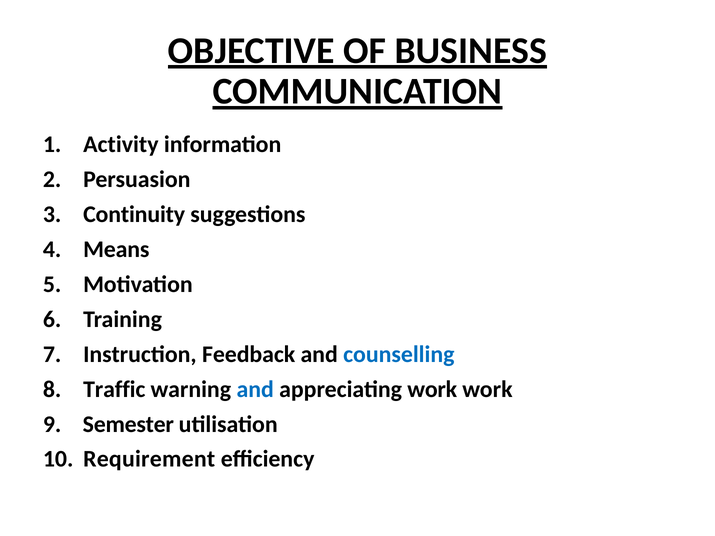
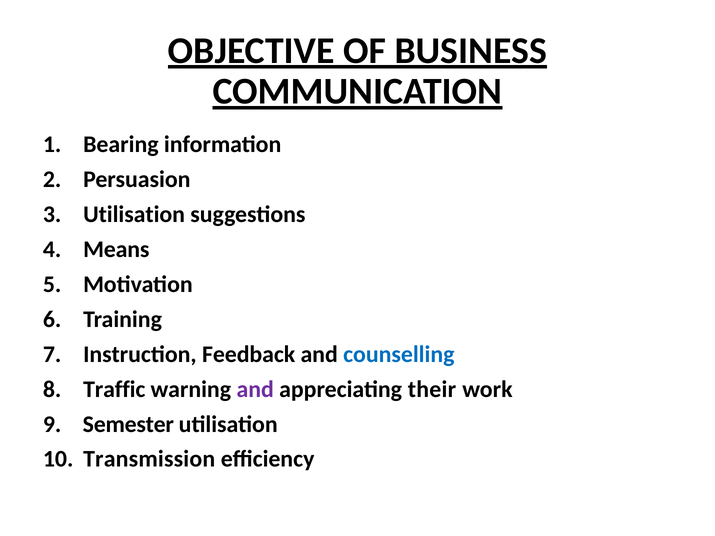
Activity: Activity -> Bearing
Continuity at (134, 215): Continuity -> Utilisation
and at (255, 389) colour: blue -> purple
appreciating work: work -> their
Requirement: Requirement -> Transmission
